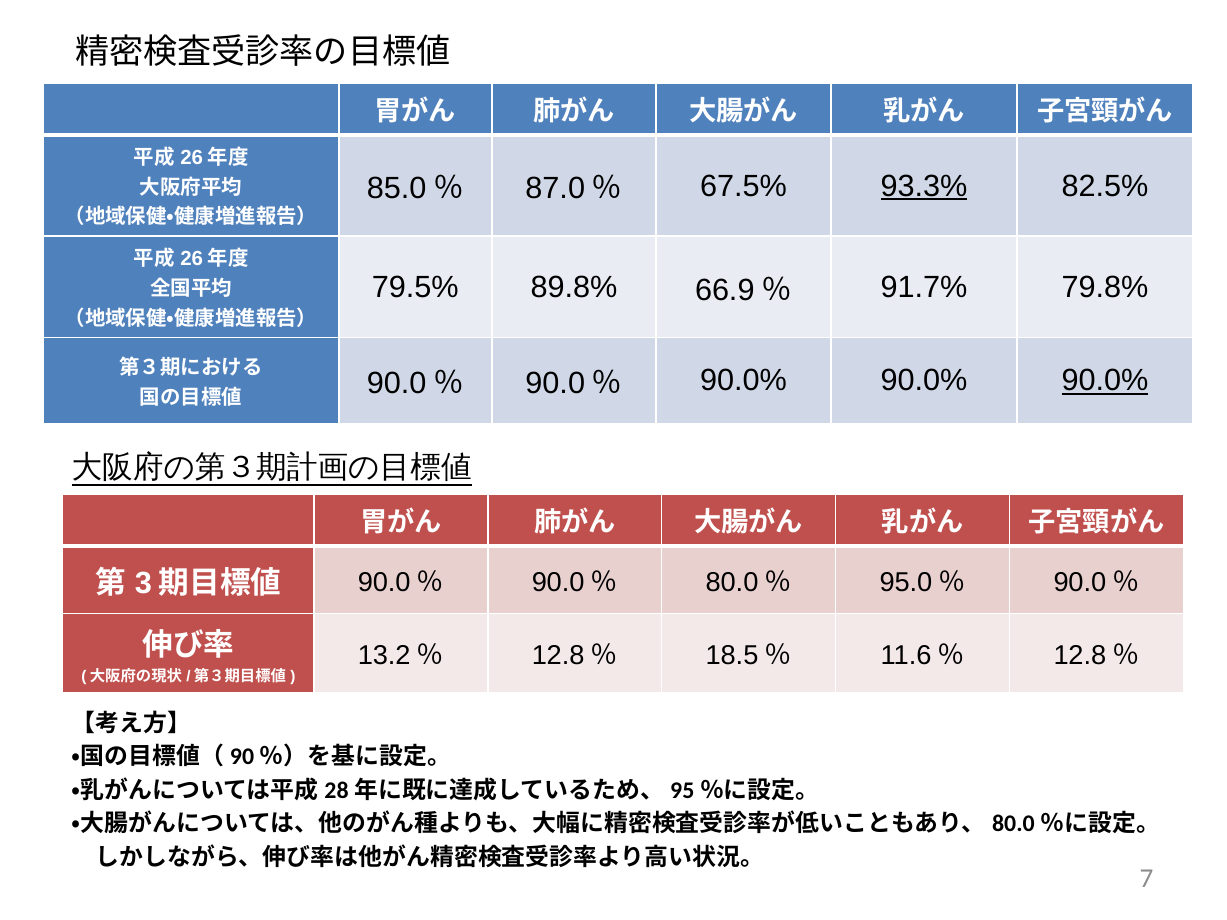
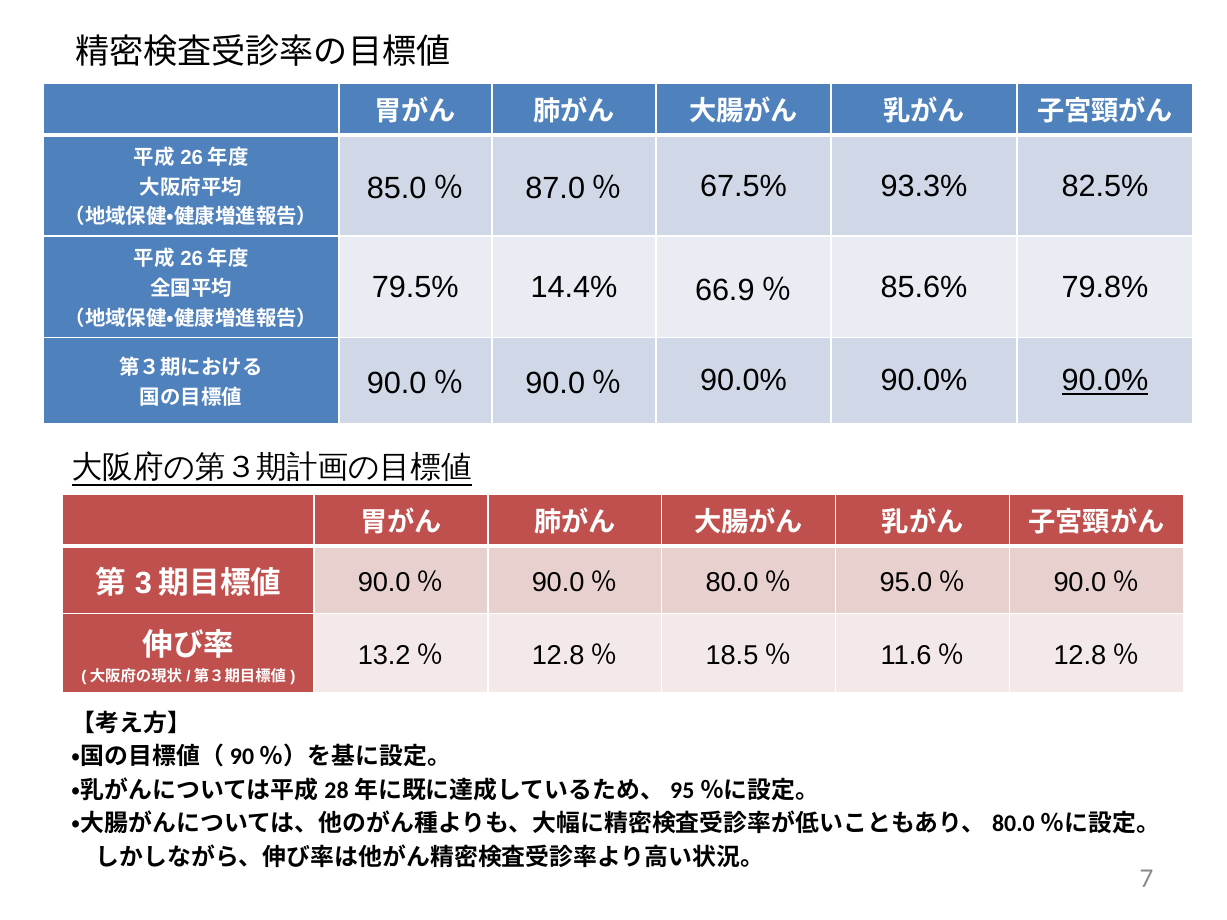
93.3% underline: present -> none
89.8%: 89.8% -> 14.4%
91.7%: 91.7% -> 85.6%
